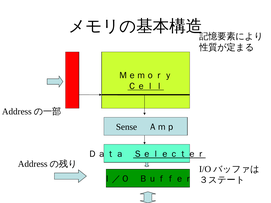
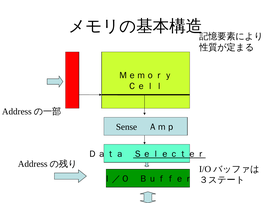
Ｃｅｌｌ underline: present -> none
